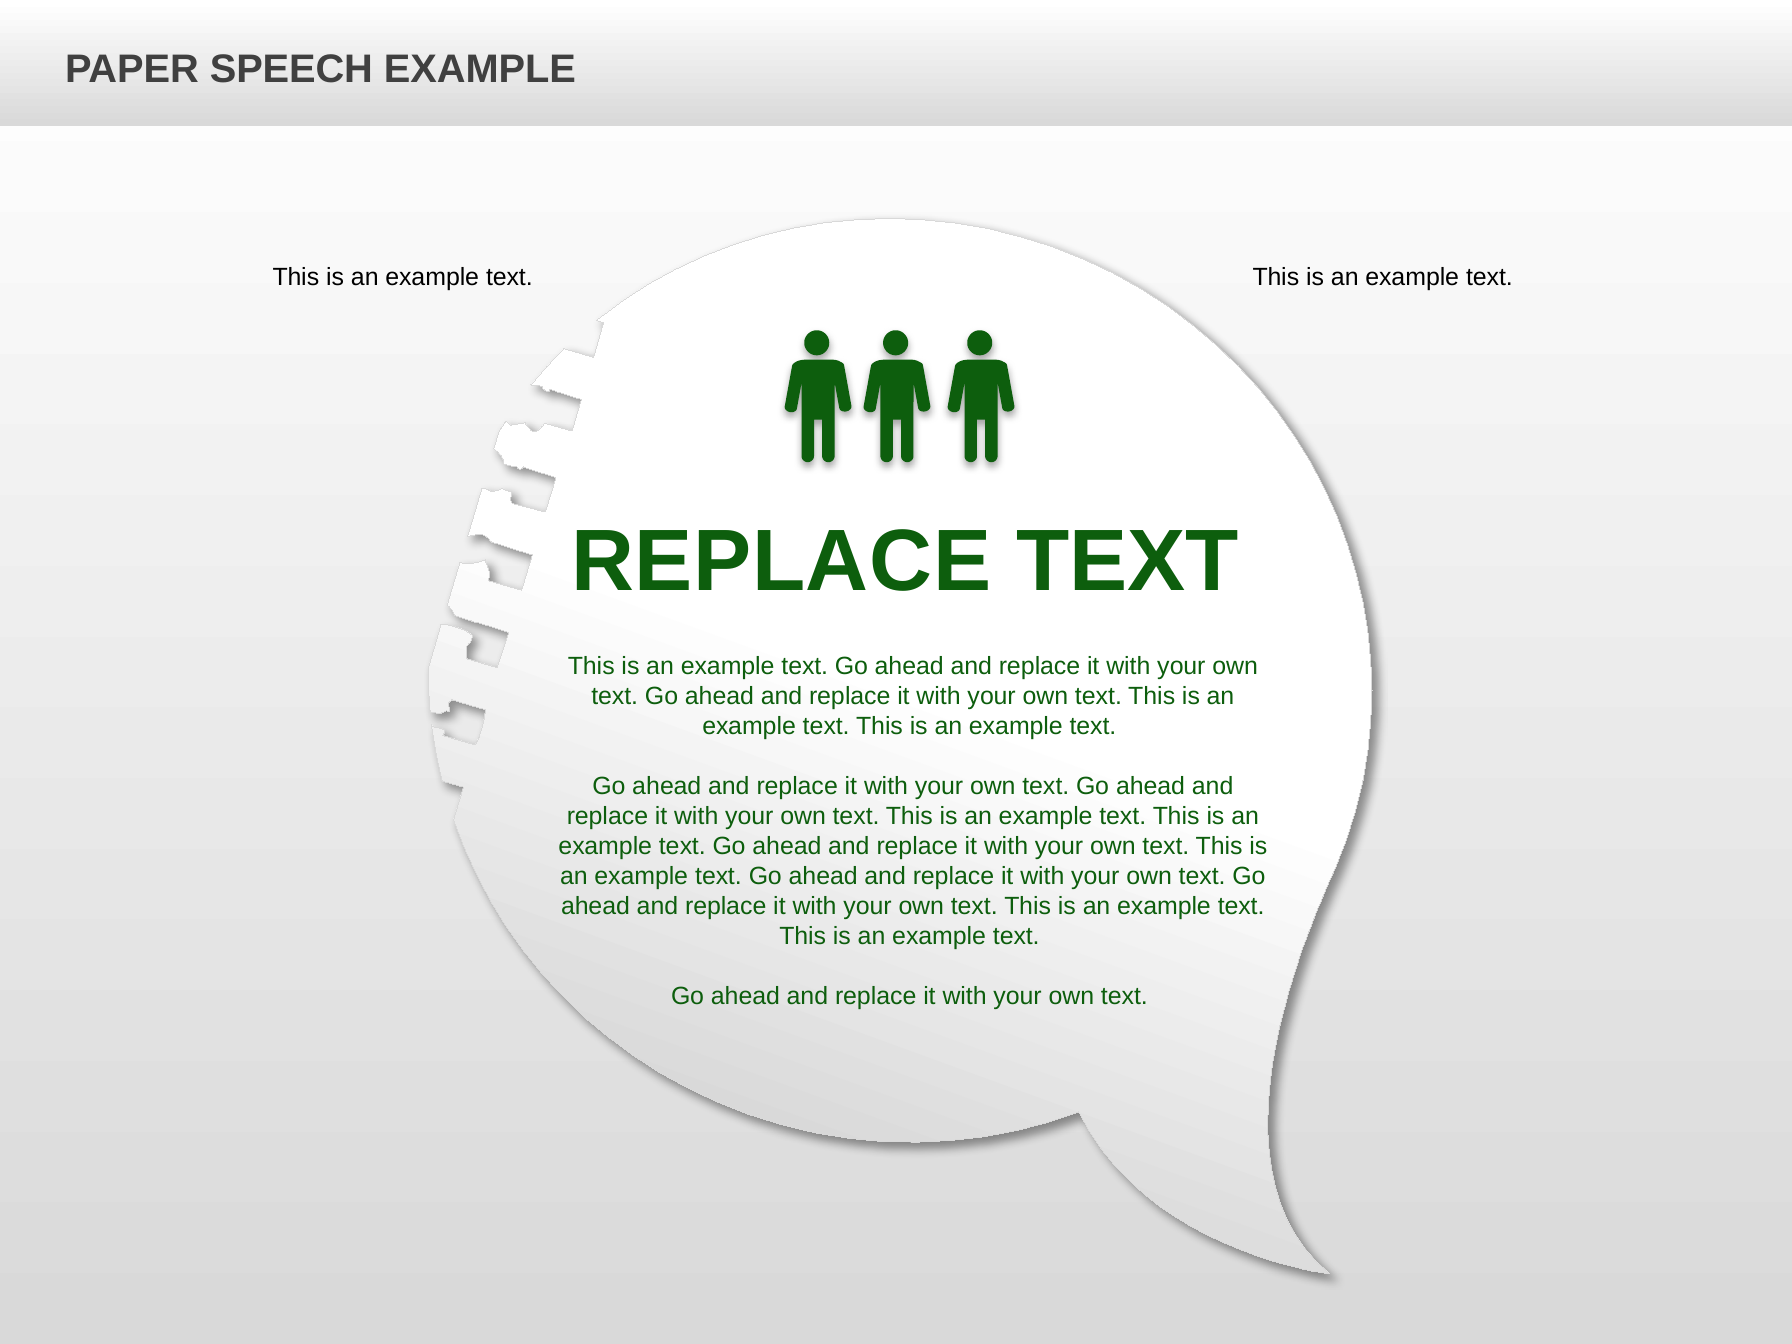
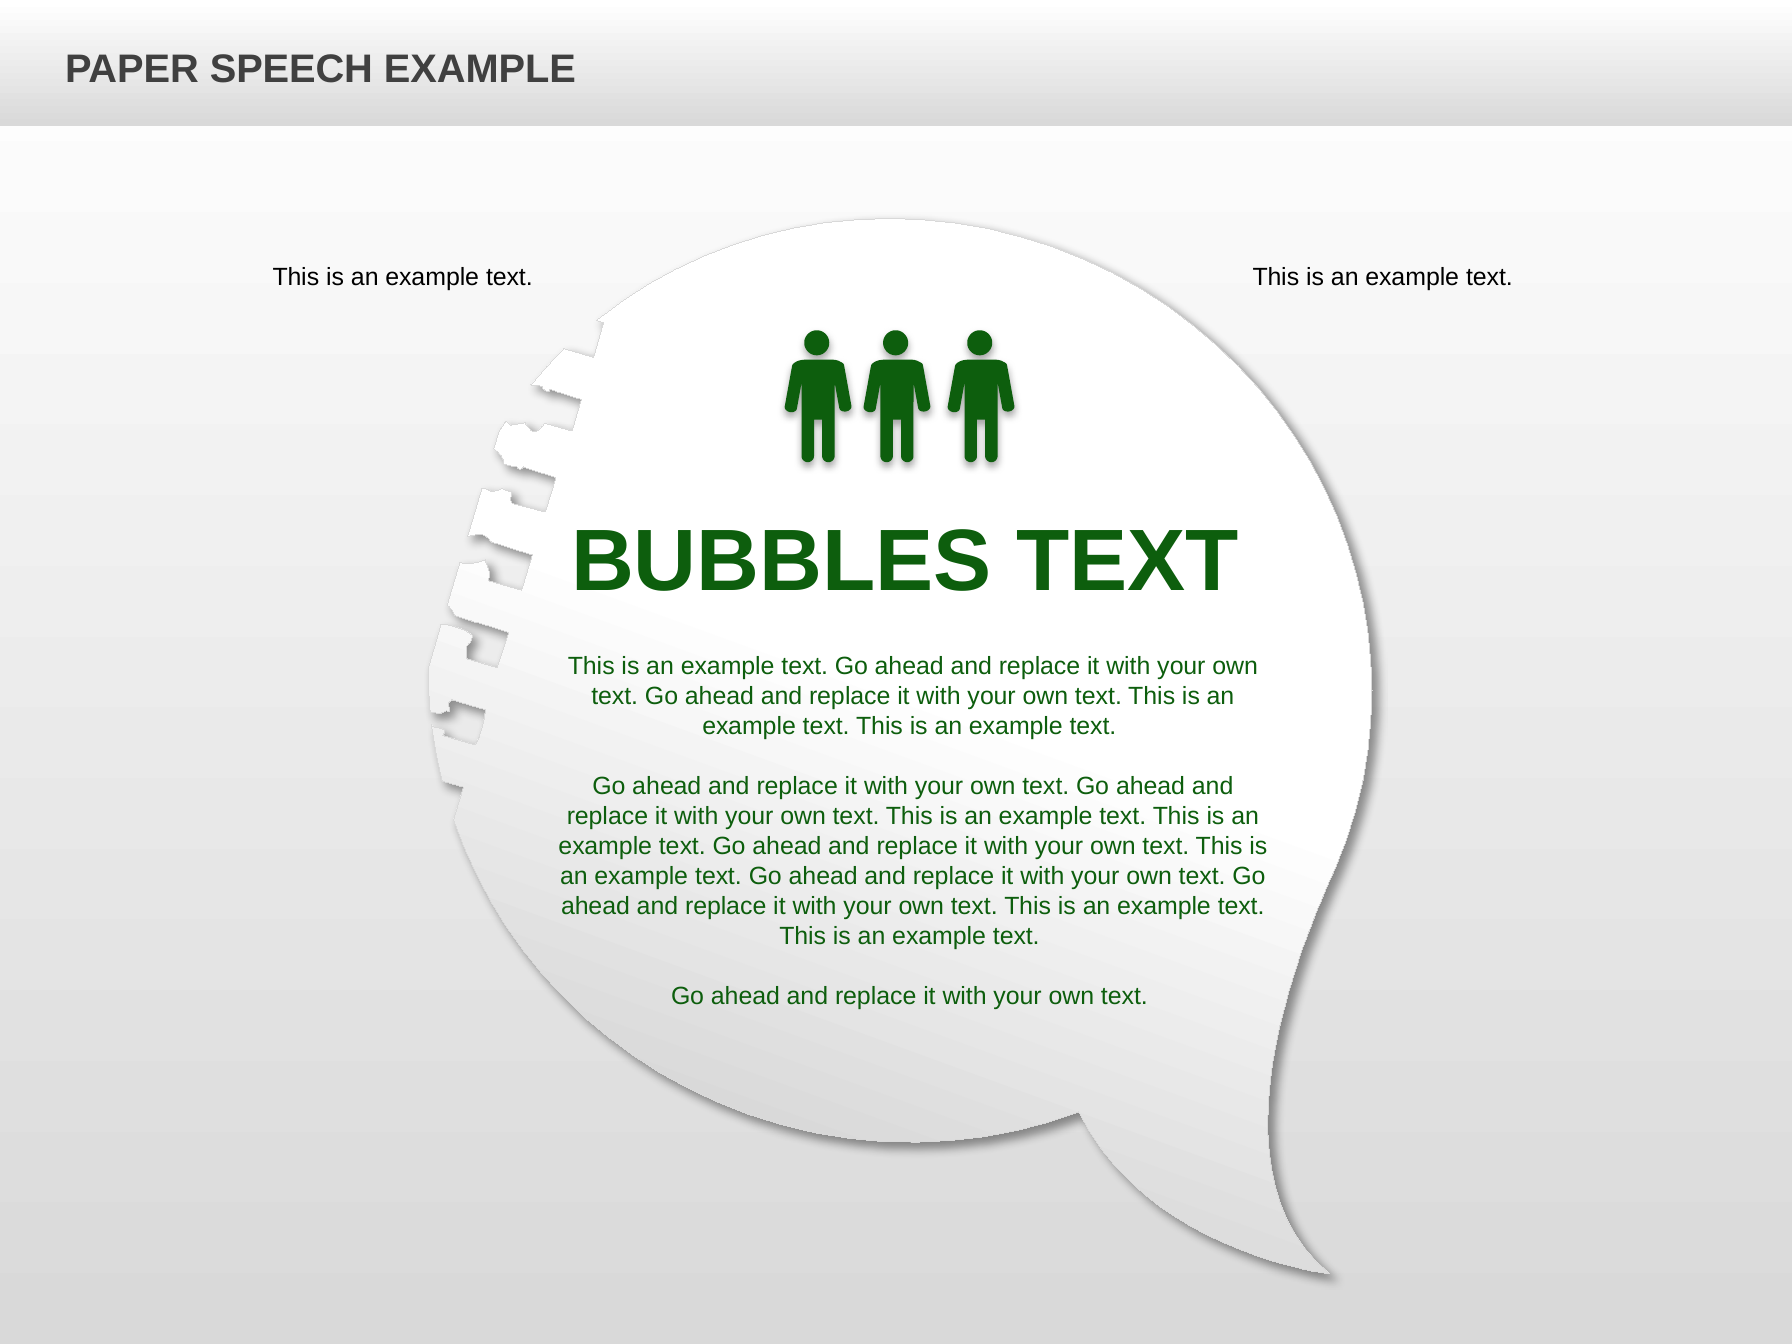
REPLACE at (781, 562): REPLACE -> BUBBLES
